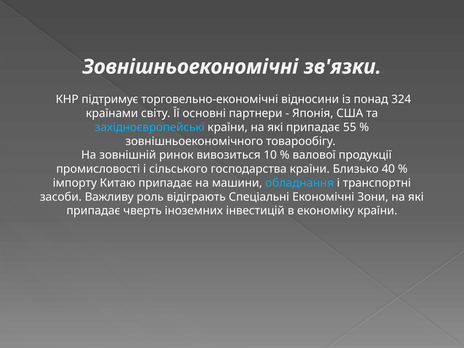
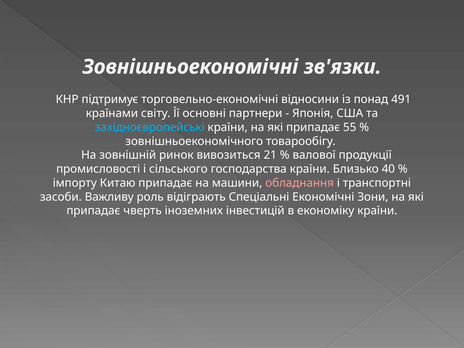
324: 324 -> 491
10: 10 -> 21
обладнання colour: light blue -> pink
